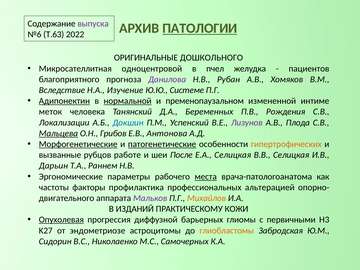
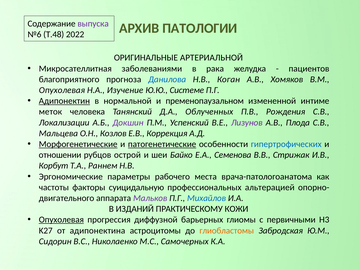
ПАТОЛОГИИ underline: present -> none
Т.63: Т.63 -> Т.48
ДОШКОЛЬНОГО: ДОШКОЛЬНОГО -> АРТЕРИАЛЬНОЙ
одноцентровой: одноцентровой -> заболеваниями
пчел: пчел -> рака
Данилова colour: purple -> blue
Рубан: Рубан -> Коган
Вследствие at (62, 90): Вследствие -> Опухолевая
нормальной underline: present -> none
Беременных: Беременных -> Облученных
Докшин colour: blue -> purple
Мальцева underline: present -> none
Грибов: Грибов -> Козлов
Антонова: Антонова -> Коррекция
гипертрофических colour: orange -> blue
вызванные: вызванные -> отношении
работе: работе -> острой
После: После -> Байко
Е.А Селицкая: Селицкая -> Семенова
В.В Селицкая: Селицкая -> Стрижак
Дарьин: Дарьин -> Корбут
места underline: present -> none
профилактика: профилактика -> суицидальную
Михайлов colour: orange -> blue
эндометриозе: эндометриозе -> адипонектина
